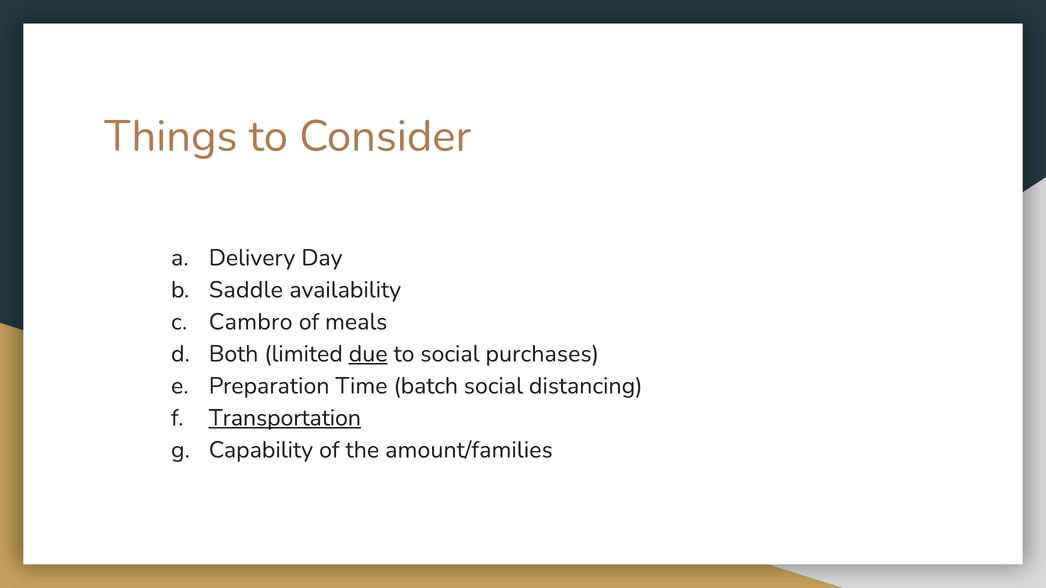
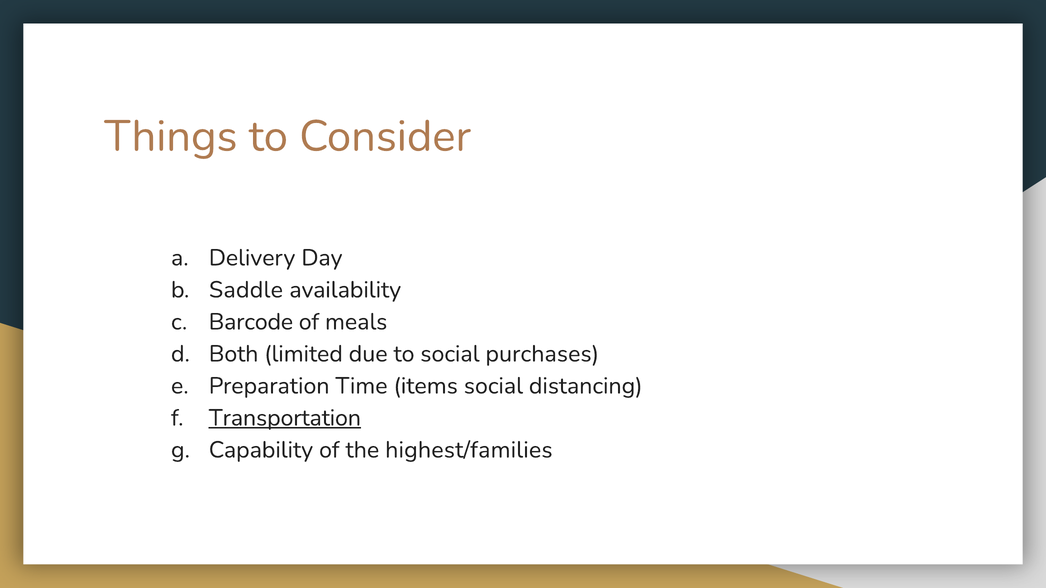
Cambro: Cambro -> Barcode
due underline: present -> none
batch: batch -> items
amount/families: amount/families -> highest/families
